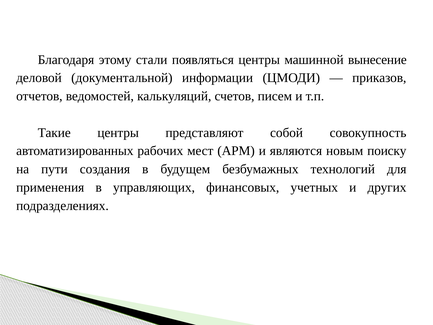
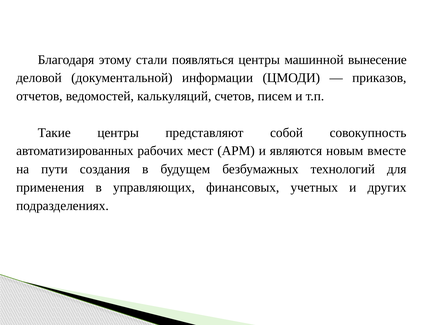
поиску: поиску -> вместе
